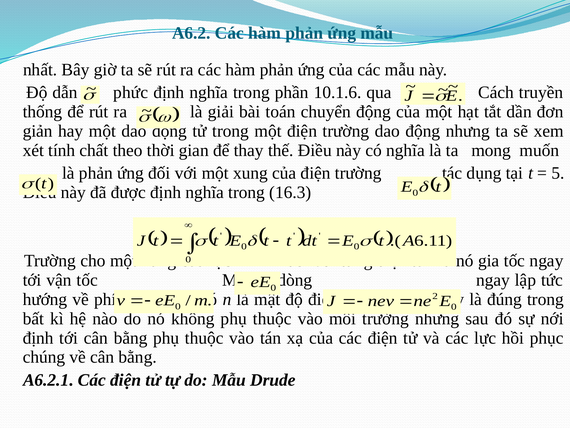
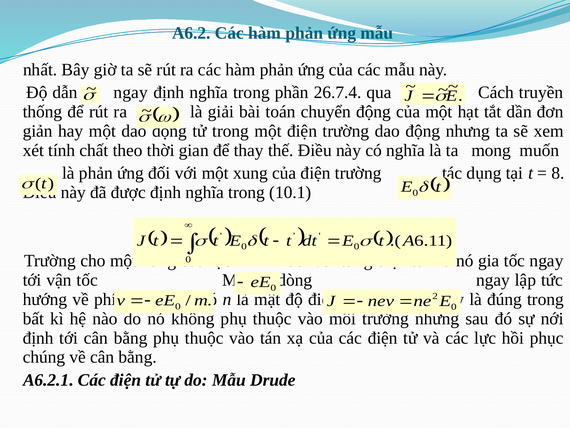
dẫn phức: phức -> ngay
10.1.6: 10.1.6 -> 26.7.4
5: 5 -> 8
16.3: 16.3 -> 10.1
